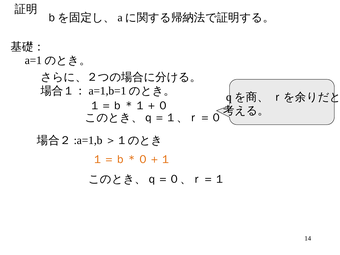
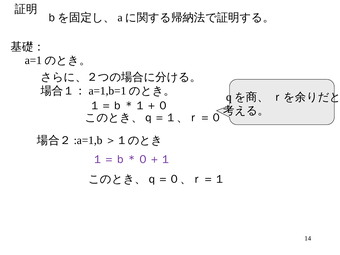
１＝ｂ＊０＋１ colour: orange -> purple
